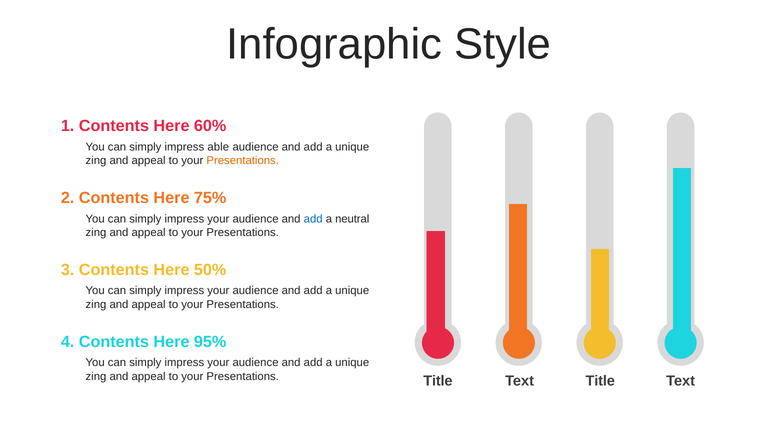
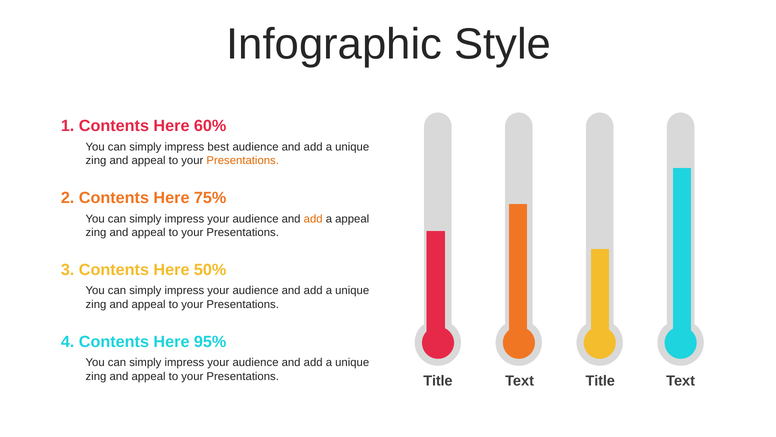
able: able -> best
add at (313, 219) colour: blue -> orange
a neutral: neutral -> appeal
